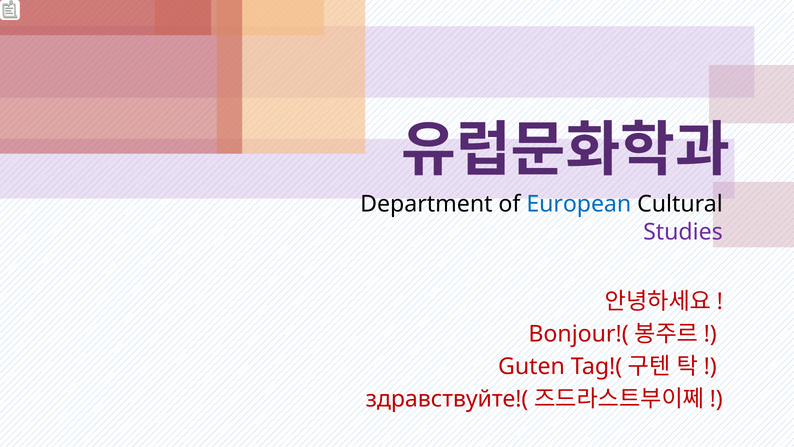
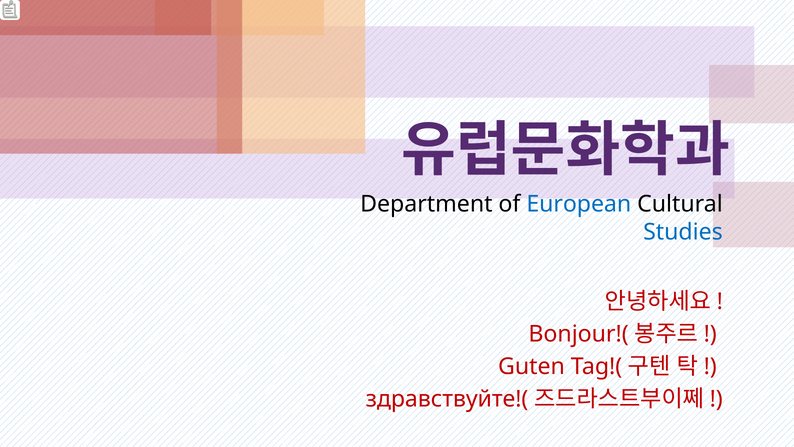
Studies colour: purple -> blue
